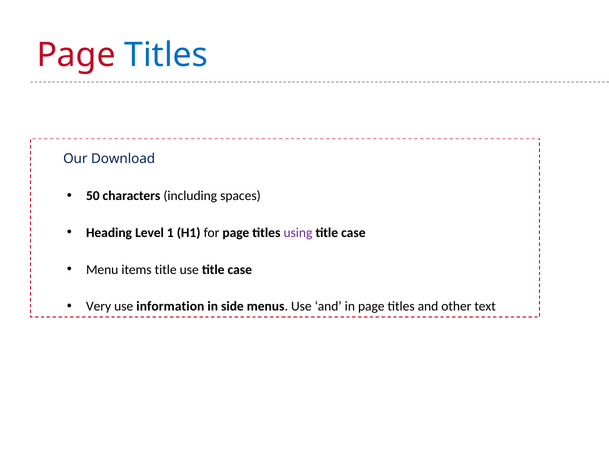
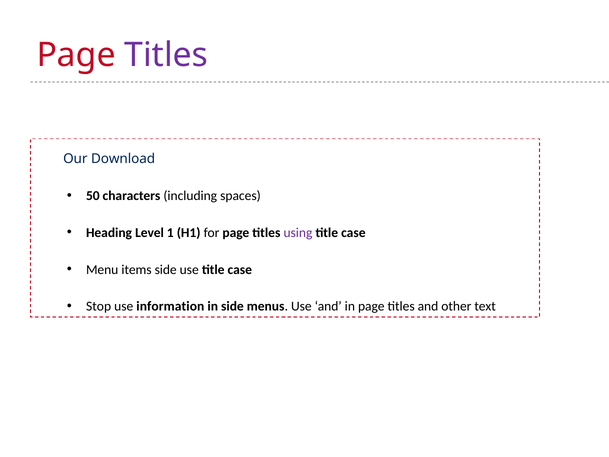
Titles at (166, 55) colour: blue -> purple
items title: title -> side
Very: Very -> Stop
